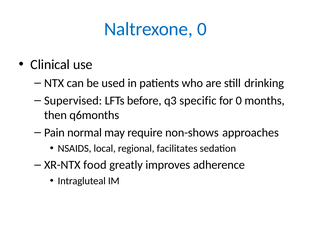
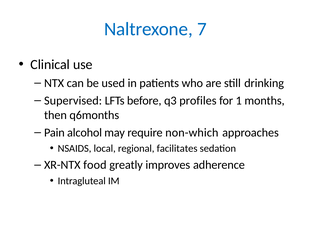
Naltrexone 0: 0 -> 7
specific: specific -> profiles
for 0: 0 -> 1
normal: normal -> alcohol
non-shows: non-shows -> non-which
